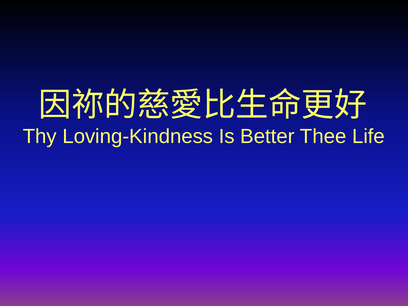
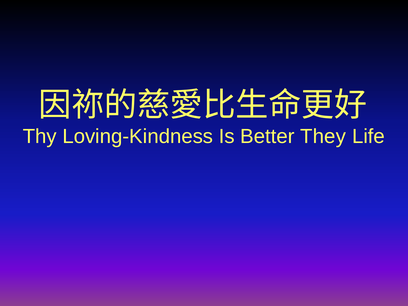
Thee: Thee -> They
